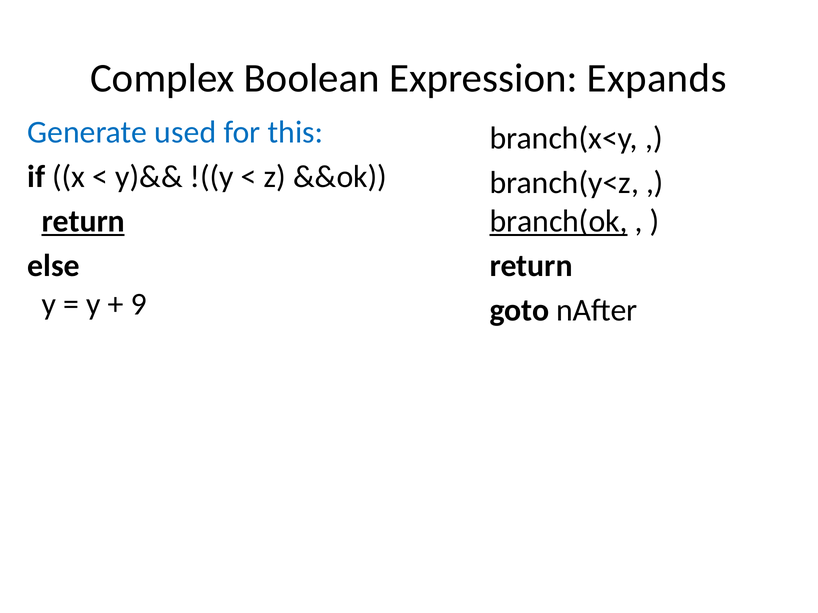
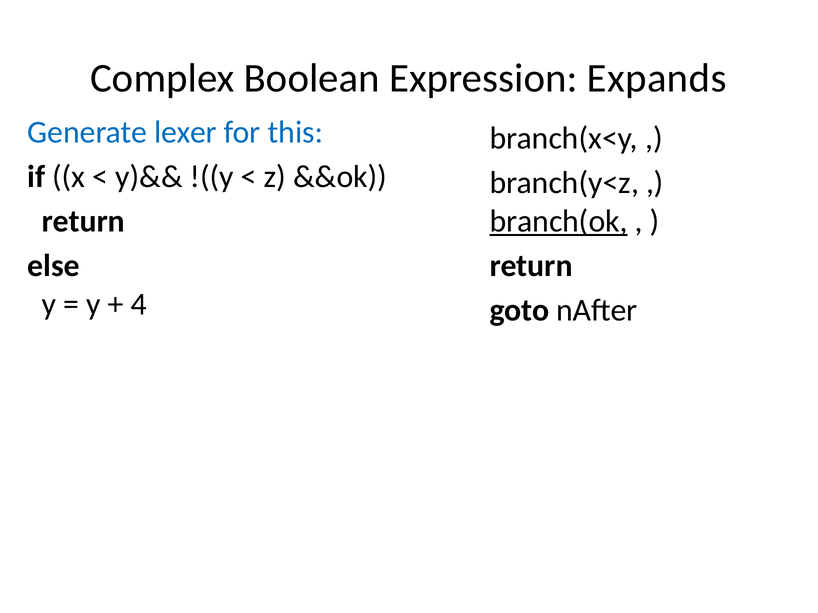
used: used -> lexer
return at (83, 222) underline: present -> none
9: 9 -> 4
